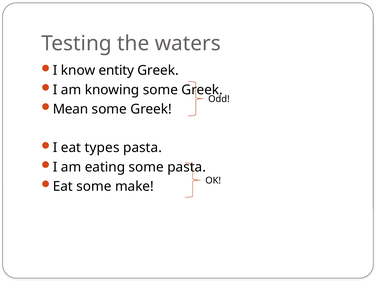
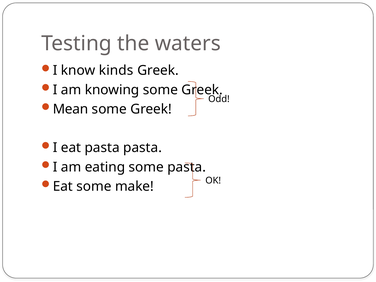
entity: entity -> kinds
eat types: types -> pasta
